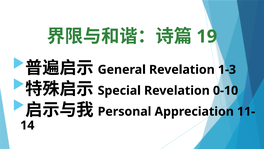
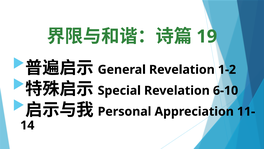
1-3: 1-3 -> 1-2
0-10: 0-10 -> 6-10
